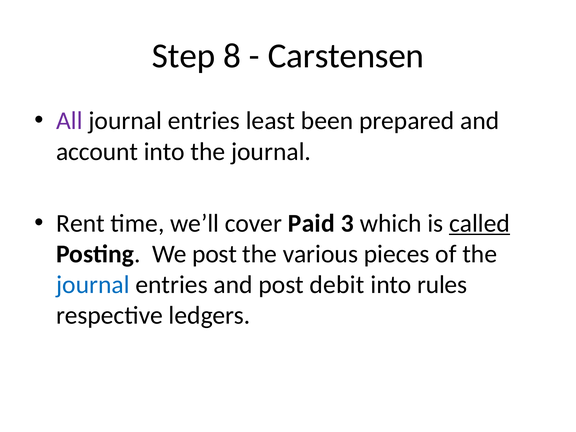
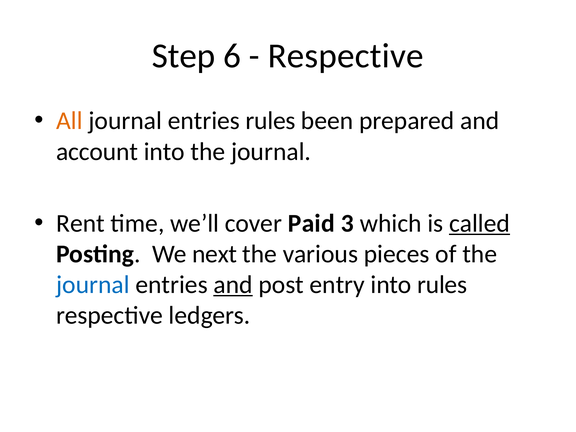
8: 8 -> 6
Carstensen at (346, 56): Carstensen -> Respective
All colour: purple -> orange
entries least: least -> rules
We post: post -> next
and at (233, 285) underline: none -> present
debit: debit -> entry
